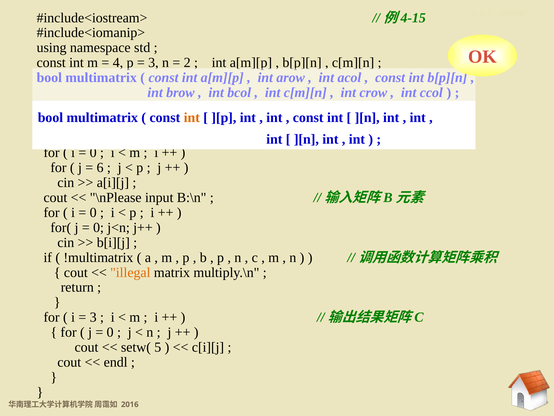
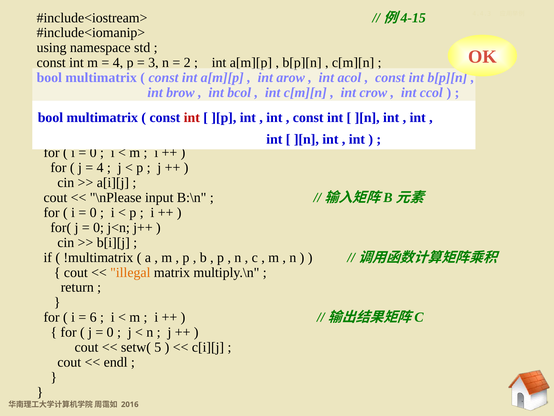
int at (192, 117) colour: orange -> red
6 at (100, 167): 6 -> 4
3 at (93, 317): 3 -> 6
